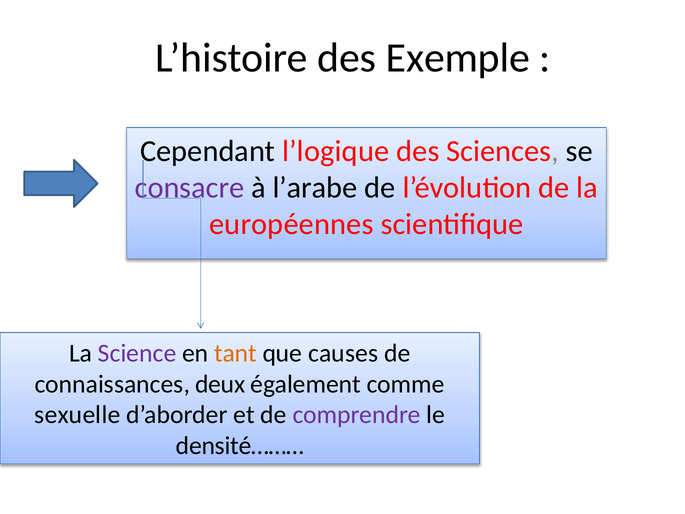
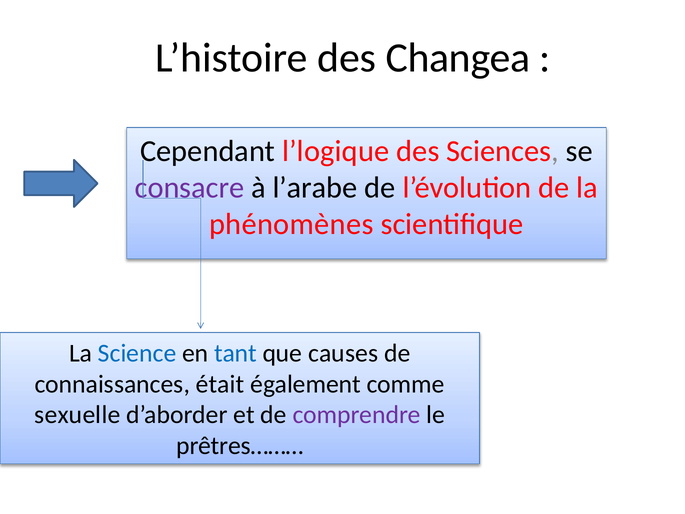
Exemple: Exemple -> Changea
européennes: européennes -> phénomènes
Science colour: purple -> blue
tant colour: orange -> blue
deux: deux -> était
densité………: densité……… -> prêtres………
